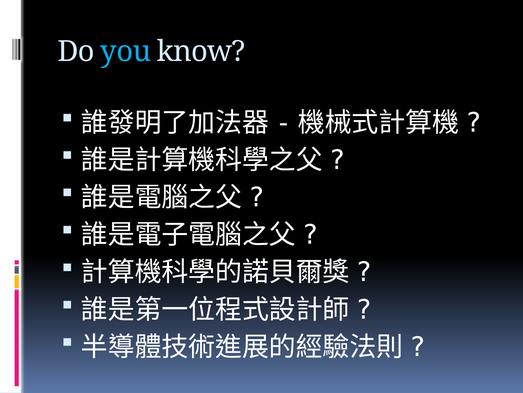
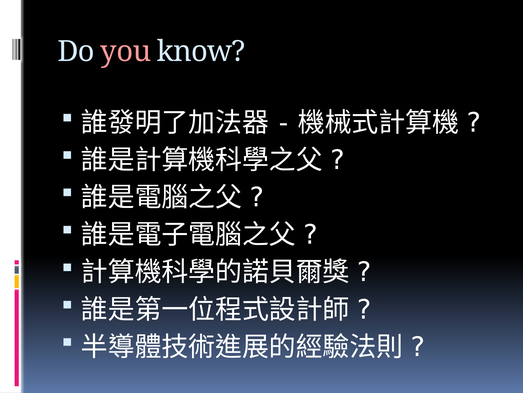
you colour: light blue -> pink
